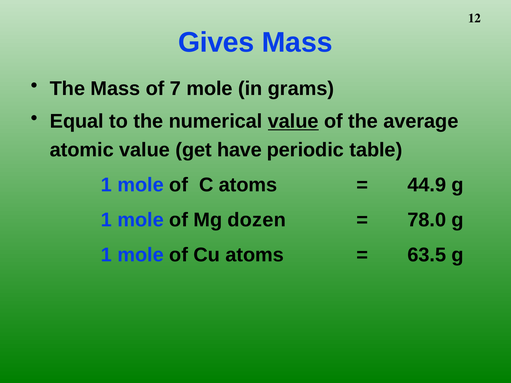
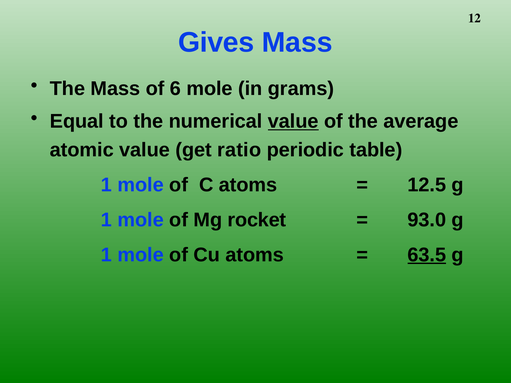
7: 7 -> 6
have: have -> ratio
44.9: 44.9 -> 12.5
dozen: dozen -> rocket
78.0: 78.0 -> 93.0
63.5 underline: none -> present
